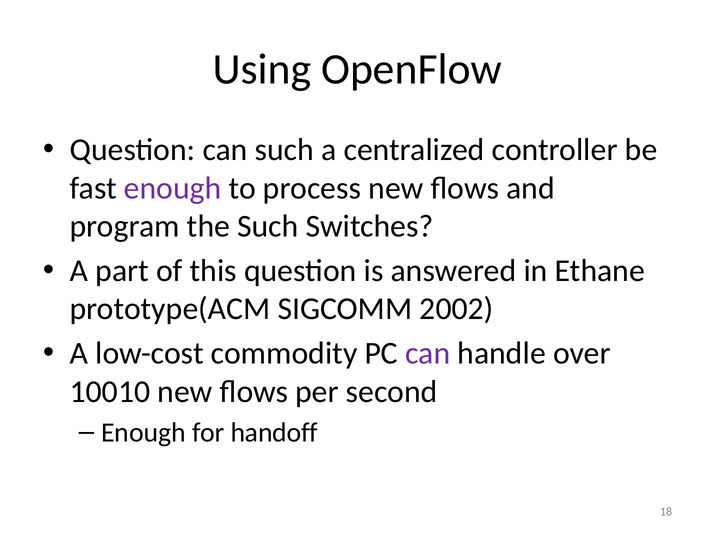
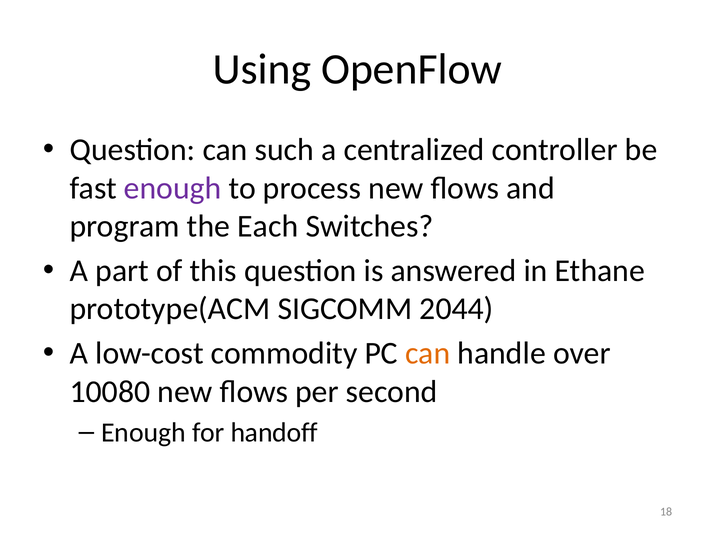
the Such: Such -> Each
2002: 2002 -> 2044
can at (428, 354) colour: purple -> orange
10010: 10010 -> 10080
